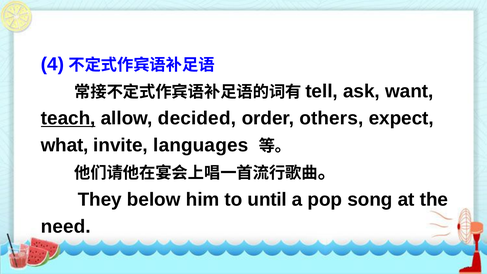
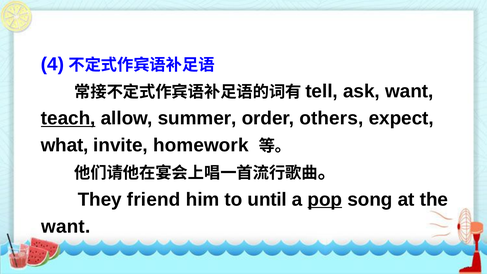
decided: decided -> summer
languages: languages -> homework
below: below -> friend
pop underline: none -> present
need at (66, 226): need -> want
